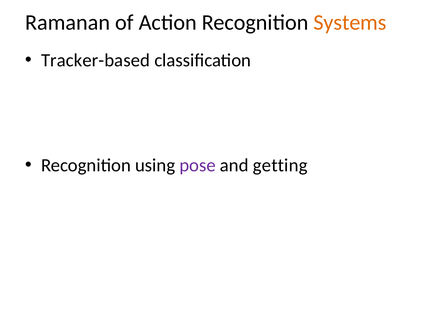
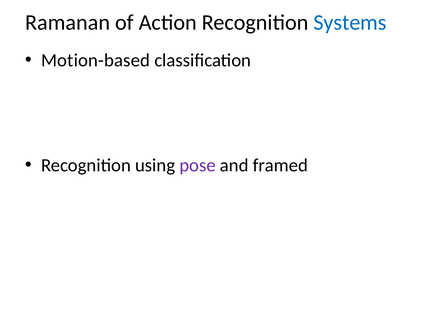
Systems colour: orange -> blue
Tracker-based: Tracker-based -> Motion-based
getting: getting -> framed
